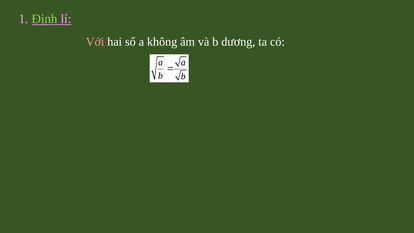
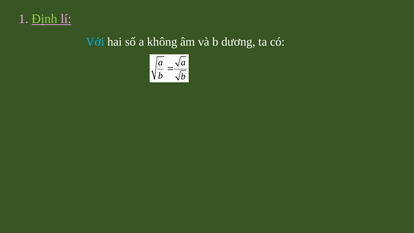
Với colour: pink -> light blue
